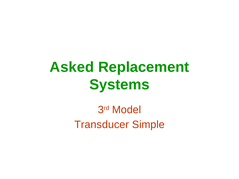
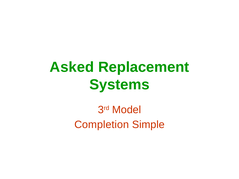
Transducer: Transducer -> Completion
